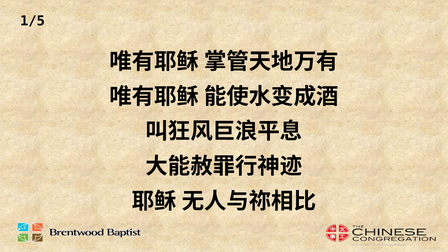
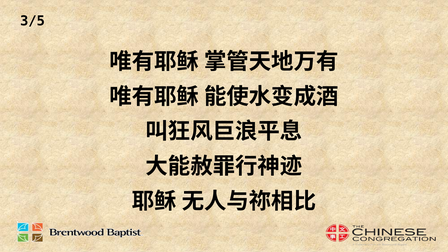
1/5: 1/5 -> 3/5
